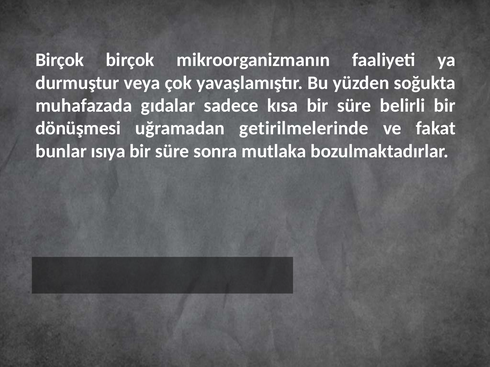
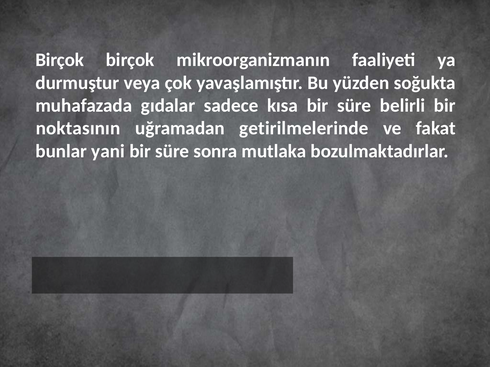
dönüşmesi: dönüşmesi -> noktasının
ısıya: ısıya -> yani
